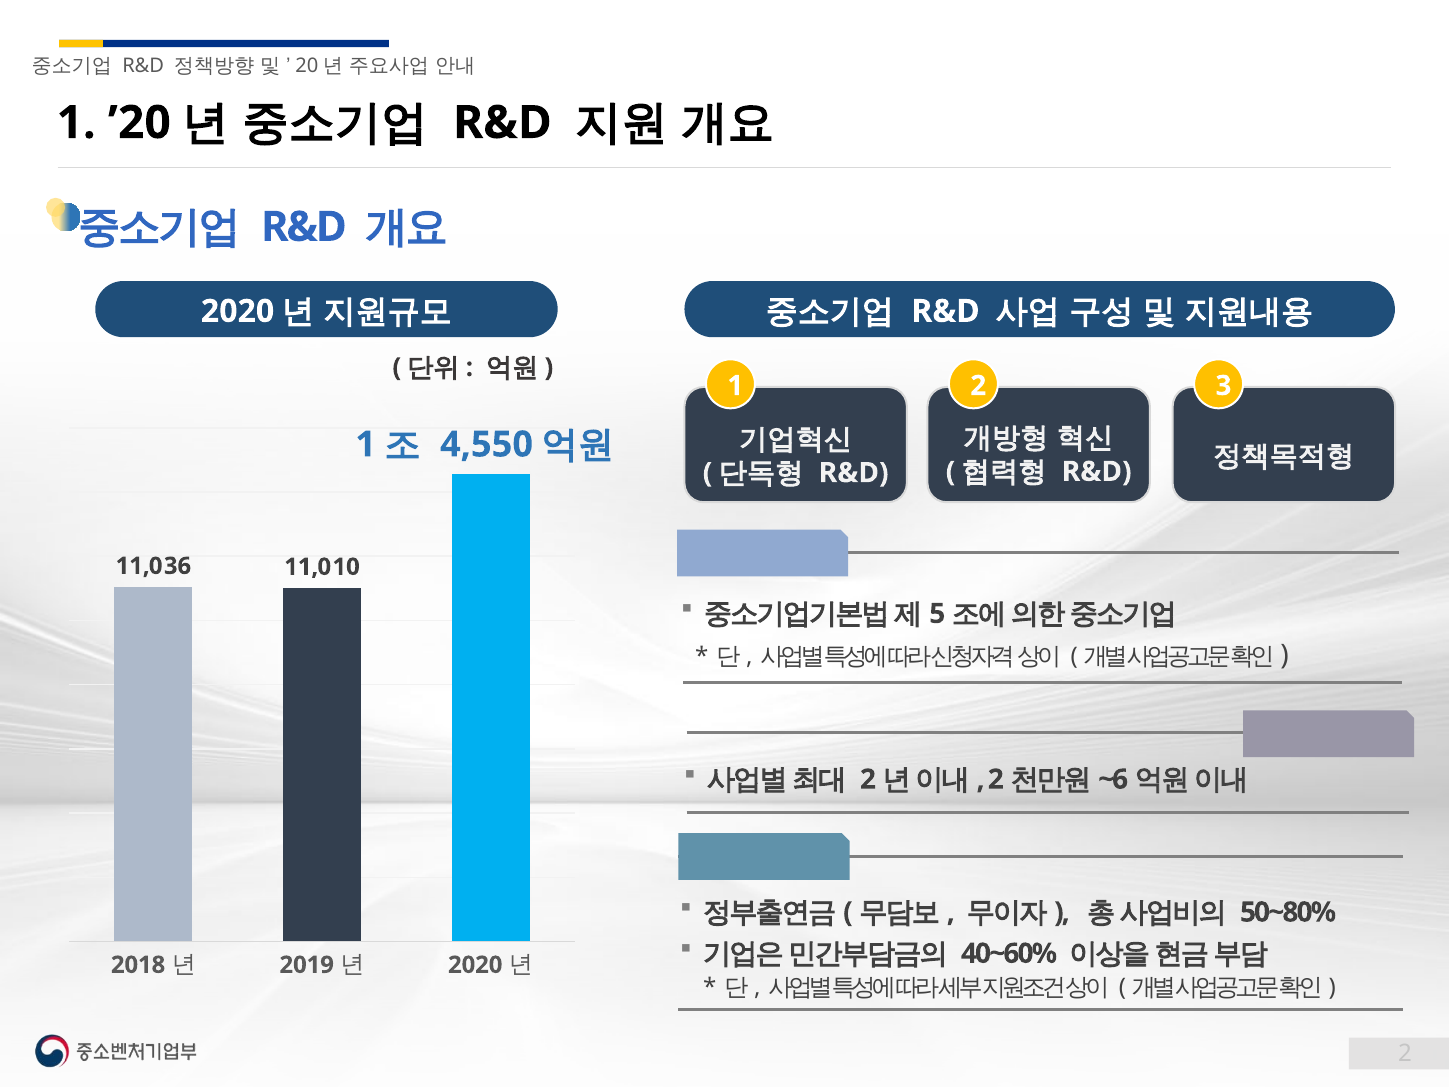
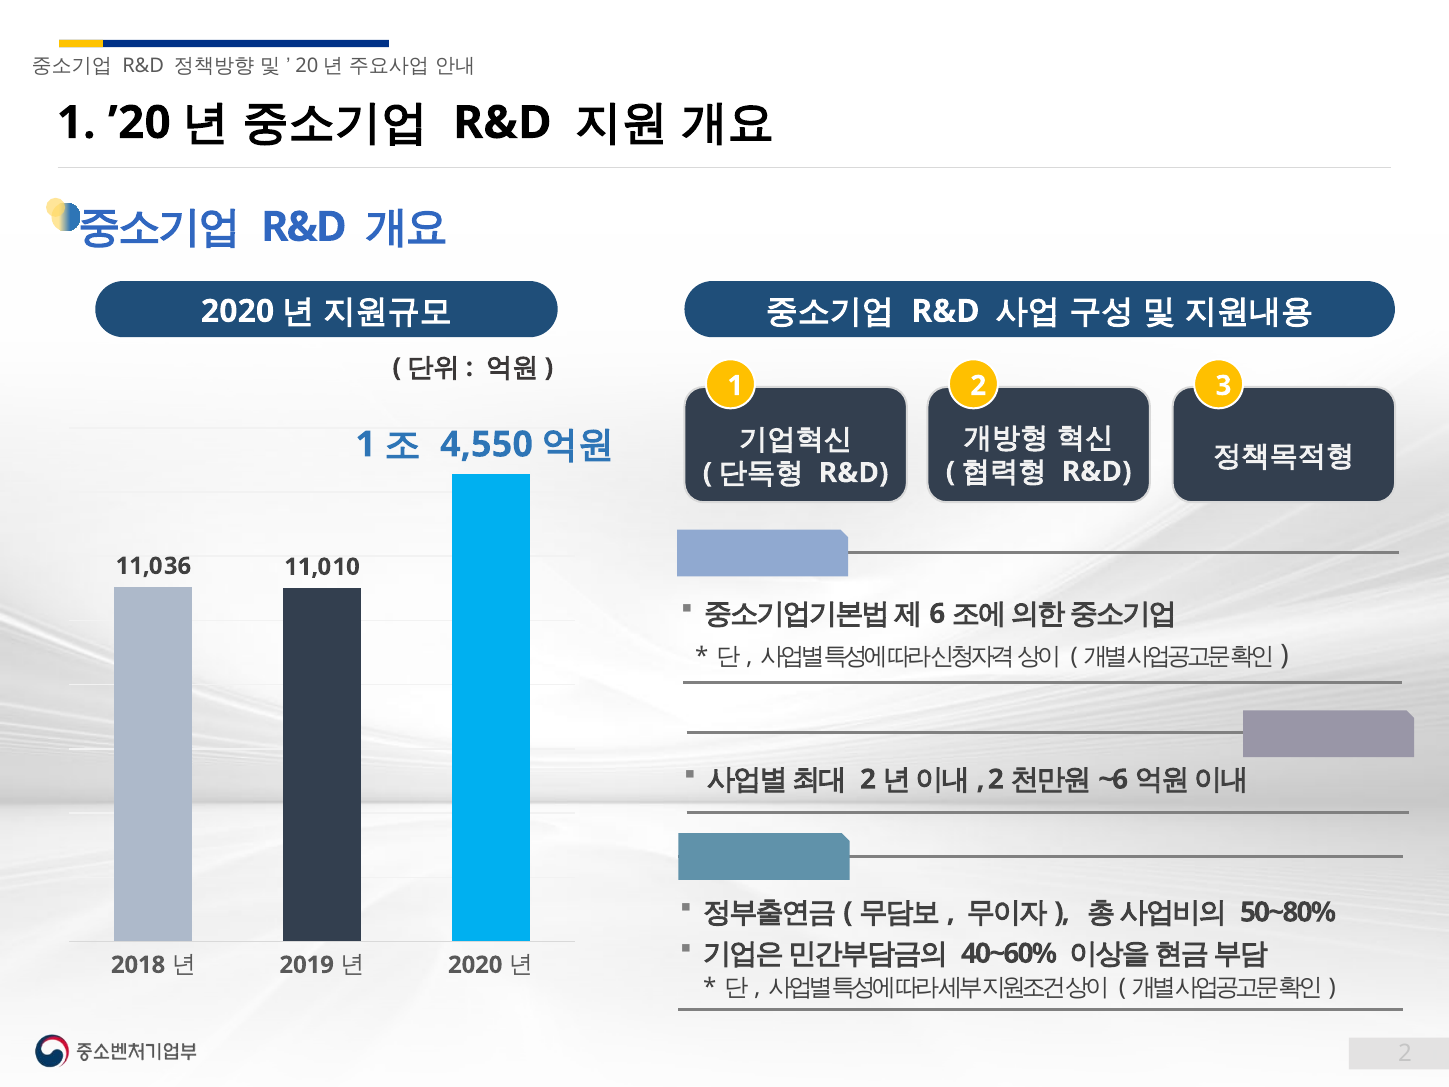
5: 5 -> 6
